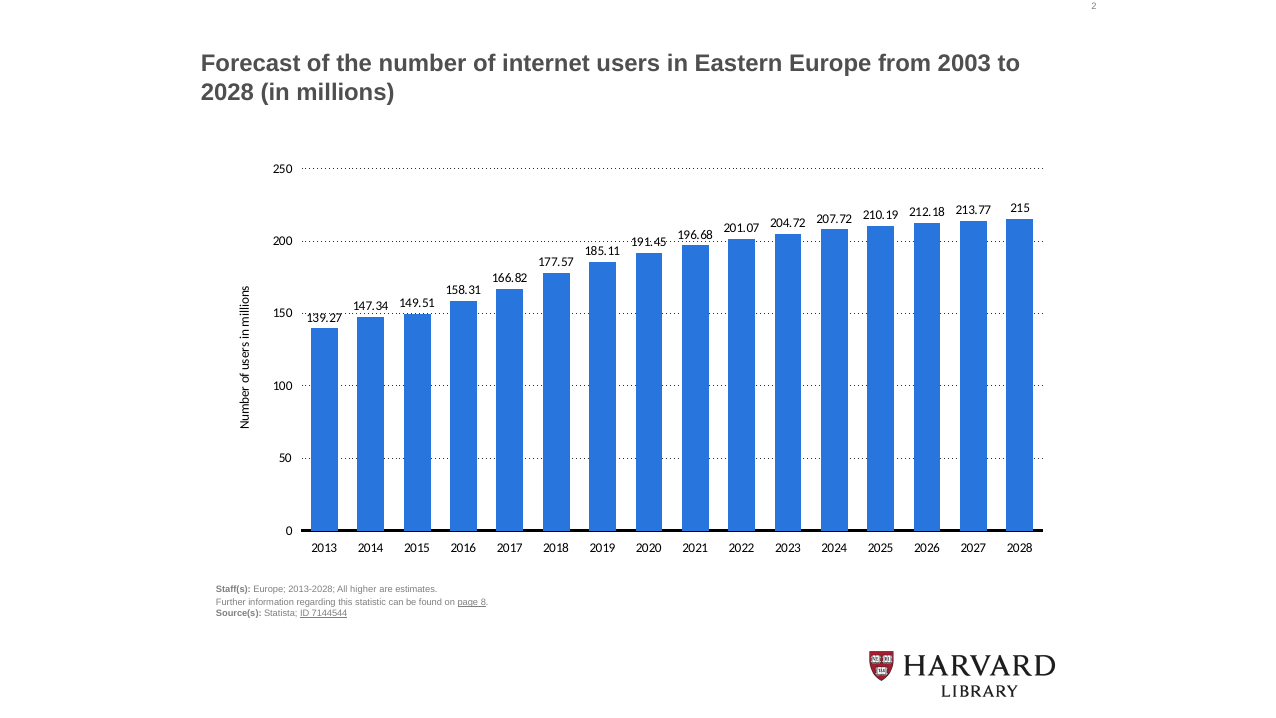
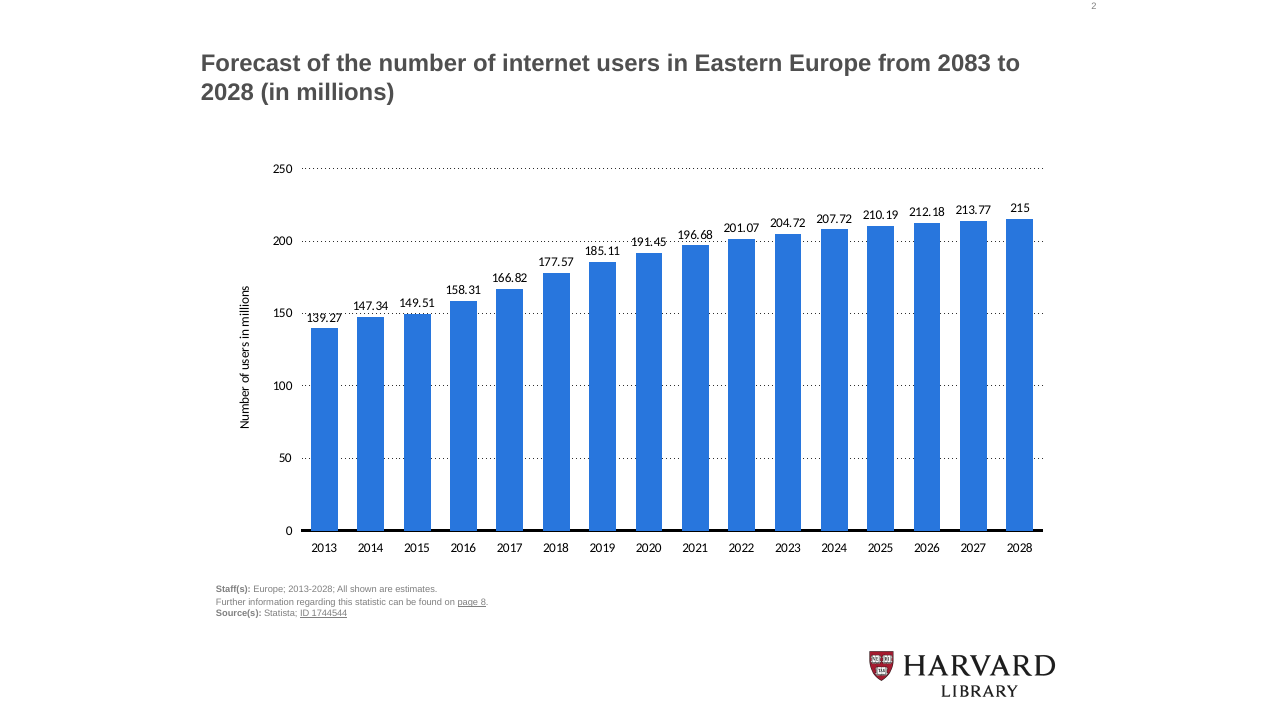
2003: 2003 -> 2083
higher: higher -> shown
7144544: 7144544 -> 1744544
